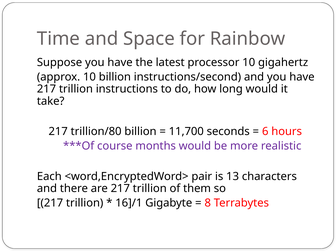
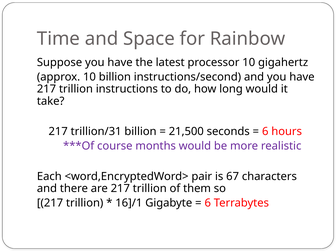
trillion/80: trillion/80 -> trillion/31
11,700: 11,700 -> 21,500
13: 13 -> 67
8 at (208, 203): 8 -> 6
